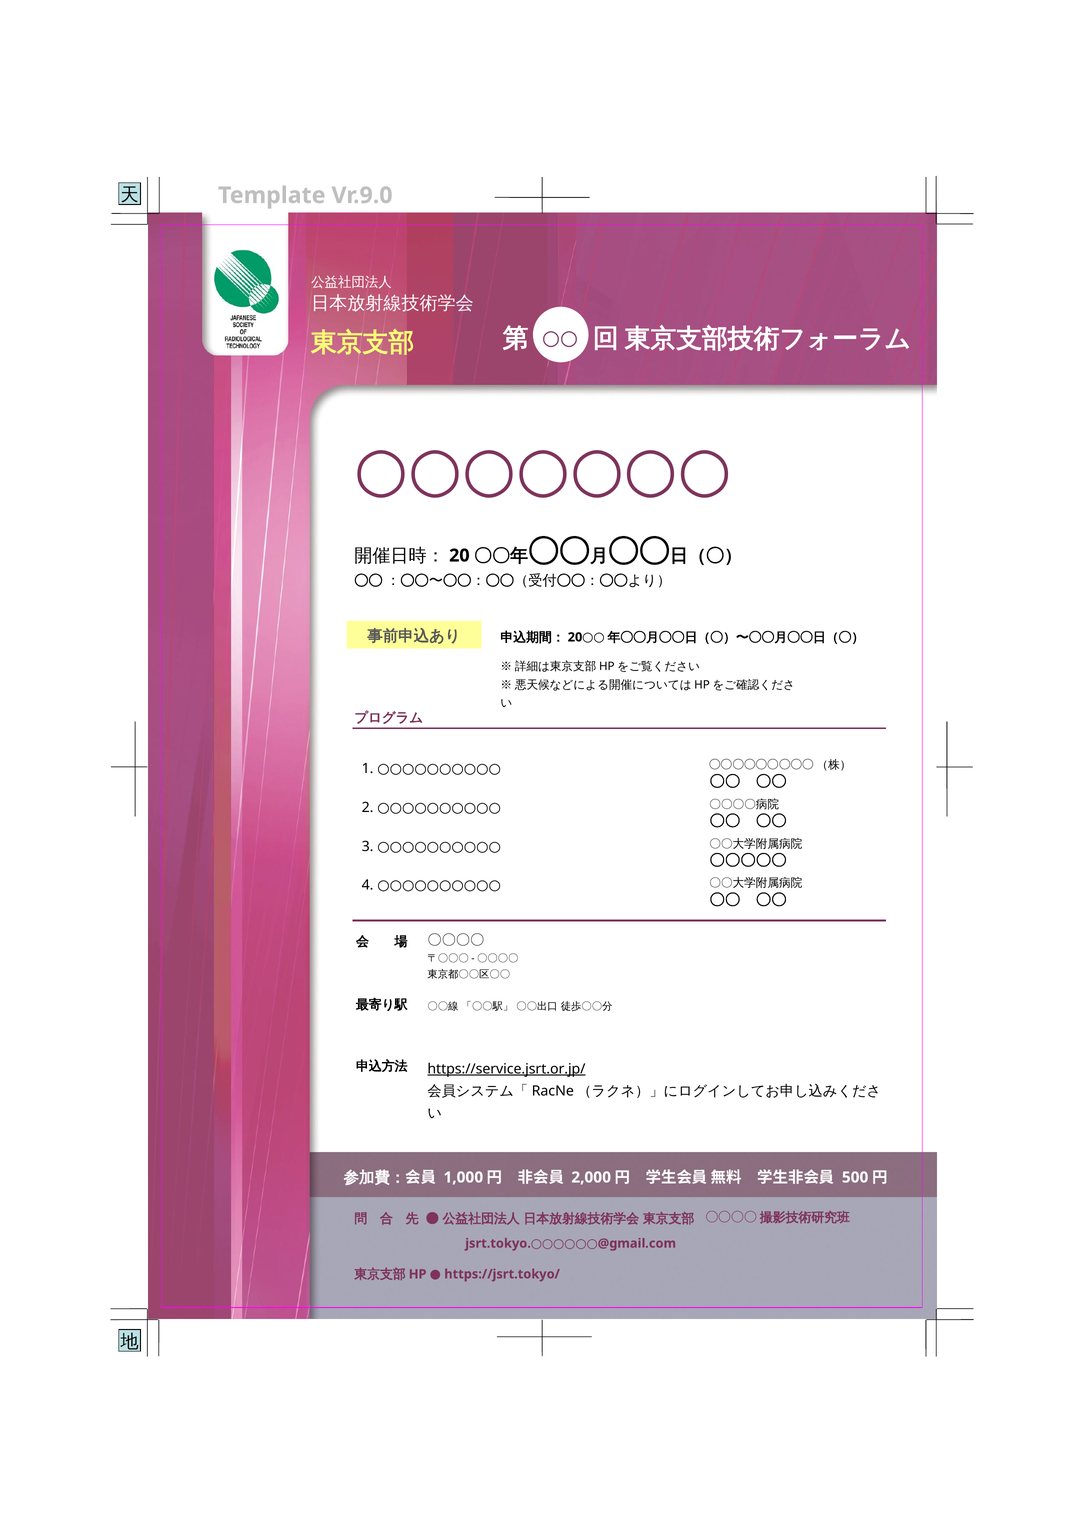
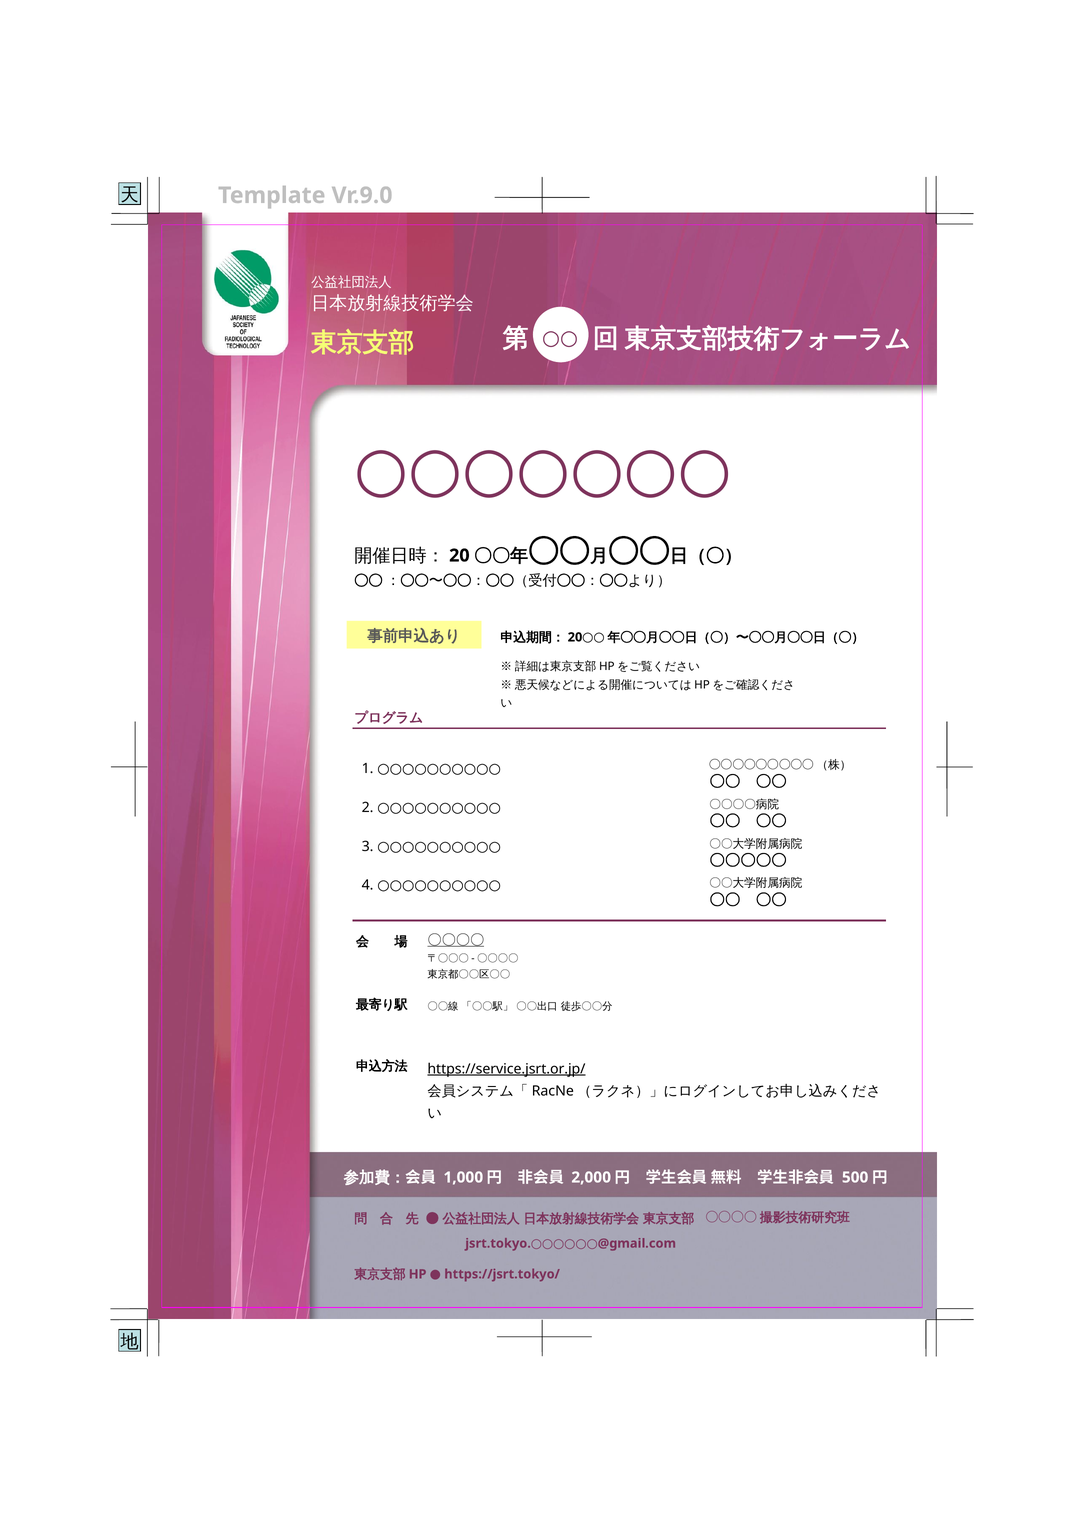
〇〇〇〇 at (456, 940) underline: none -> present
